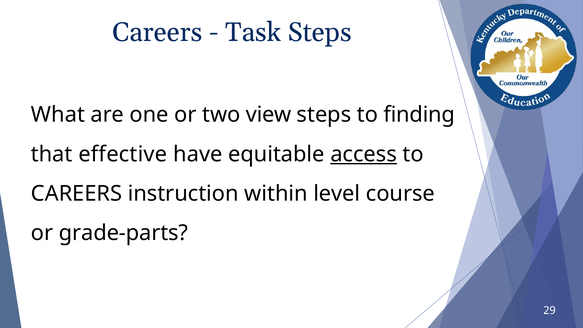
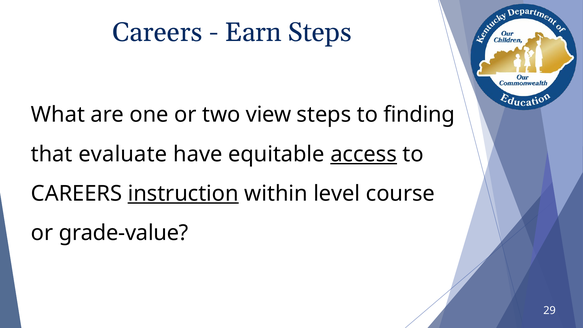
Task: Task -> Earn
effective: effective -> evaluate
instruction underline: none -> present
grade-parts: grade-parts -> grade-value
